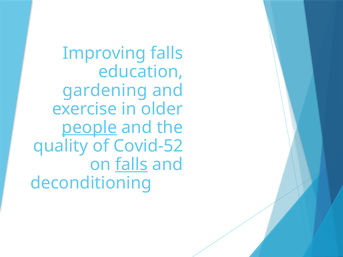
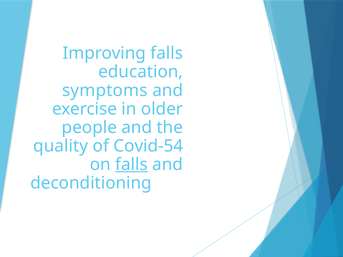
gardening: gardening -> symptoms
people underline: present -> none
Covid-52: Covid-52 -> Covid-54
